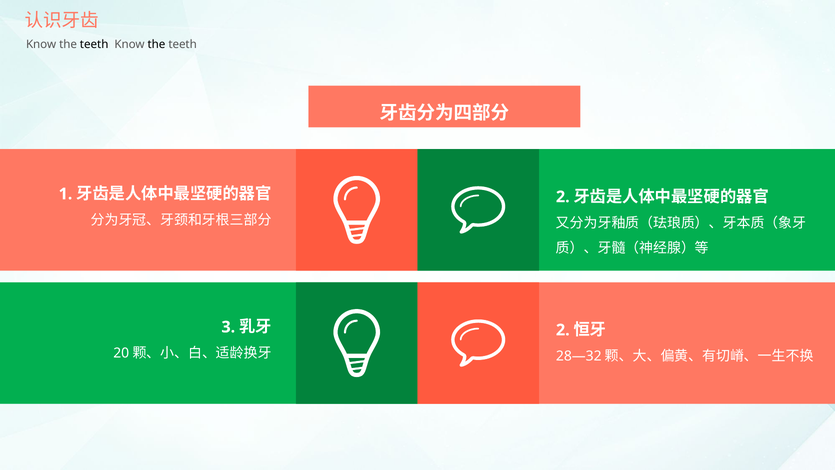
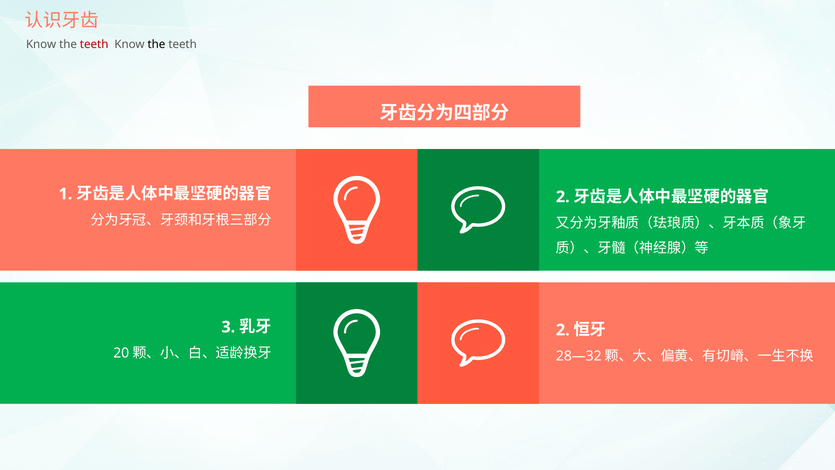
teeth at (94, 44) colour: black -> red
